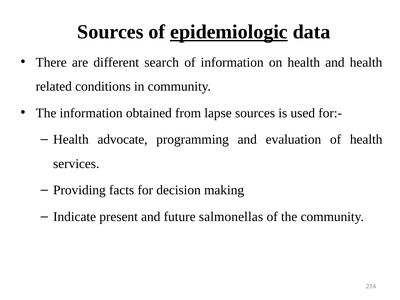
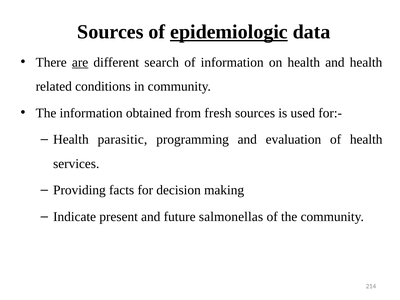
are underline: none -> present
lapse: lapse -> fresh
advocate: advocate -> parasitic
